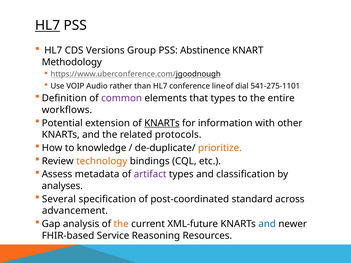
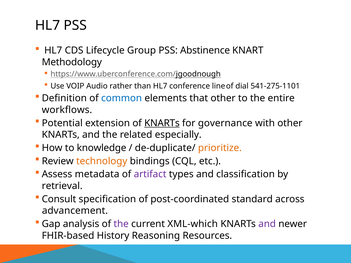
HL7 at (48, 26) underline: present -> none
Versions: Versions -> Lifecycle
common colour: purple -> blue
that types: types -> other
information: information -> governance
protocols: protocols -> especially
analyses: analyses -> retrieval
Several: Several -> Consult
the at (121, 224) colour: orange -> purple
XML-future: XML-future -> XML-which
and at (267, 224) colour: blue -> purple
Service: Service -> History
